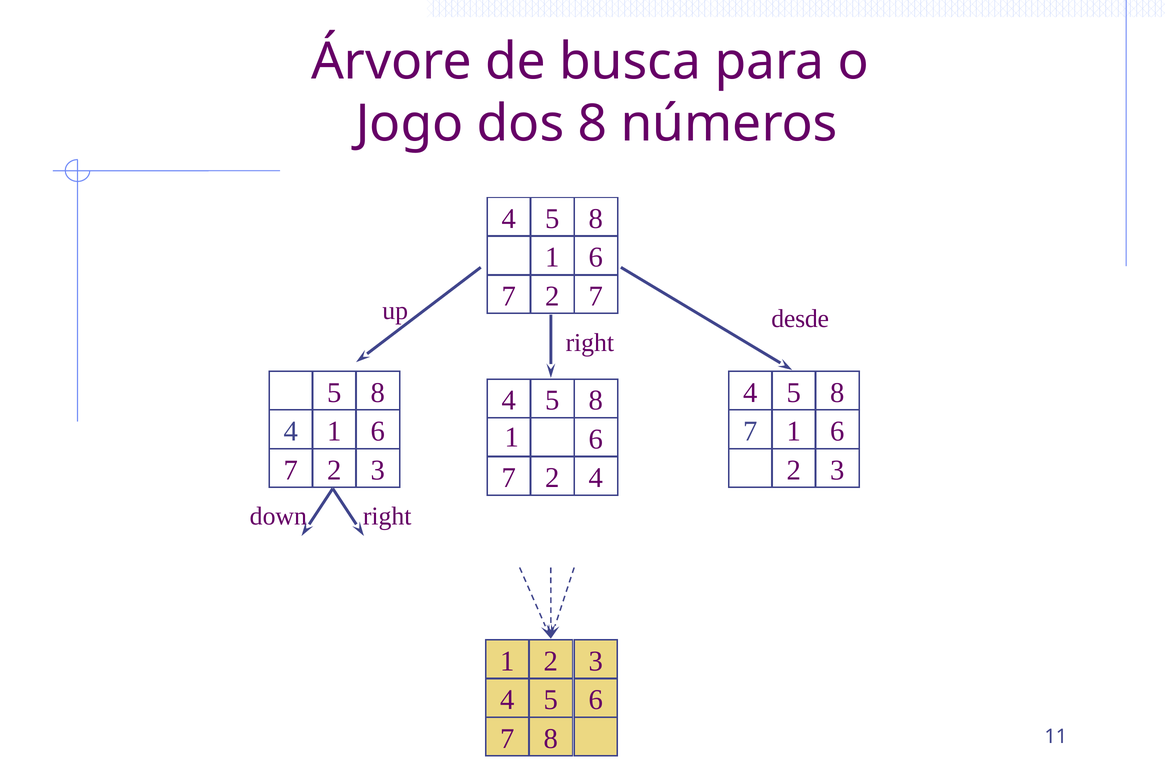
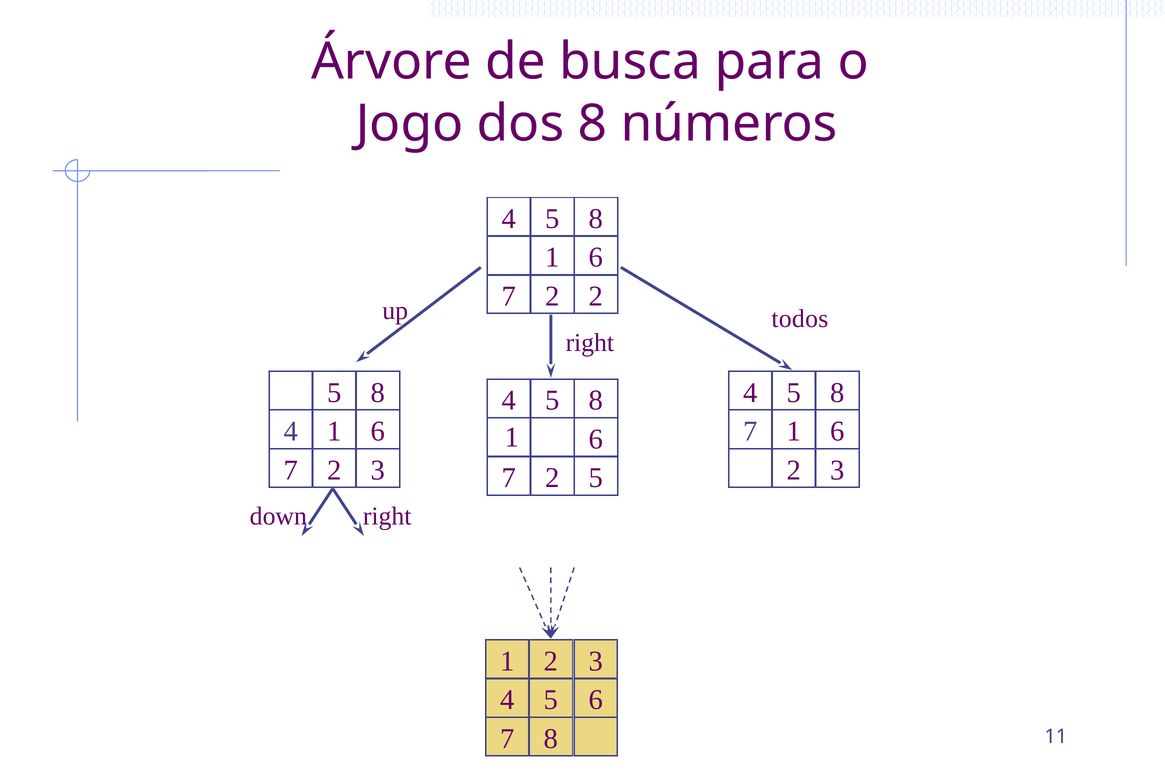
7 7: 7 -> 2
desde: desde -> todos
7 4: 4 -> 5
